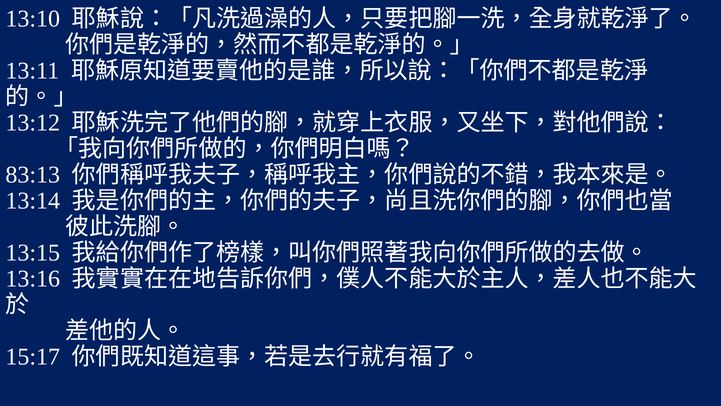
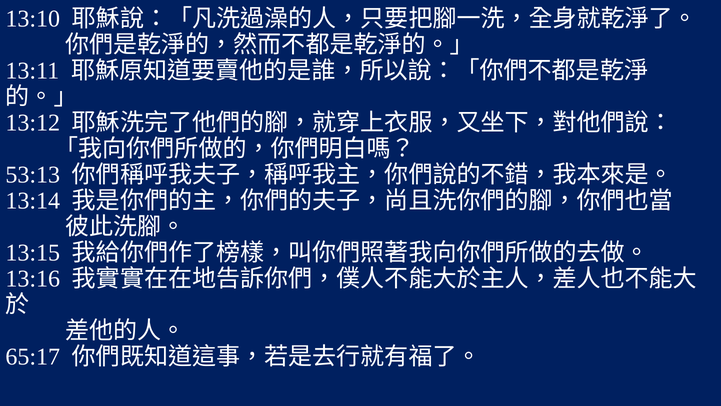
83:13: 83:13 -> 53:13
15:17: 15:17 -> 65:17
